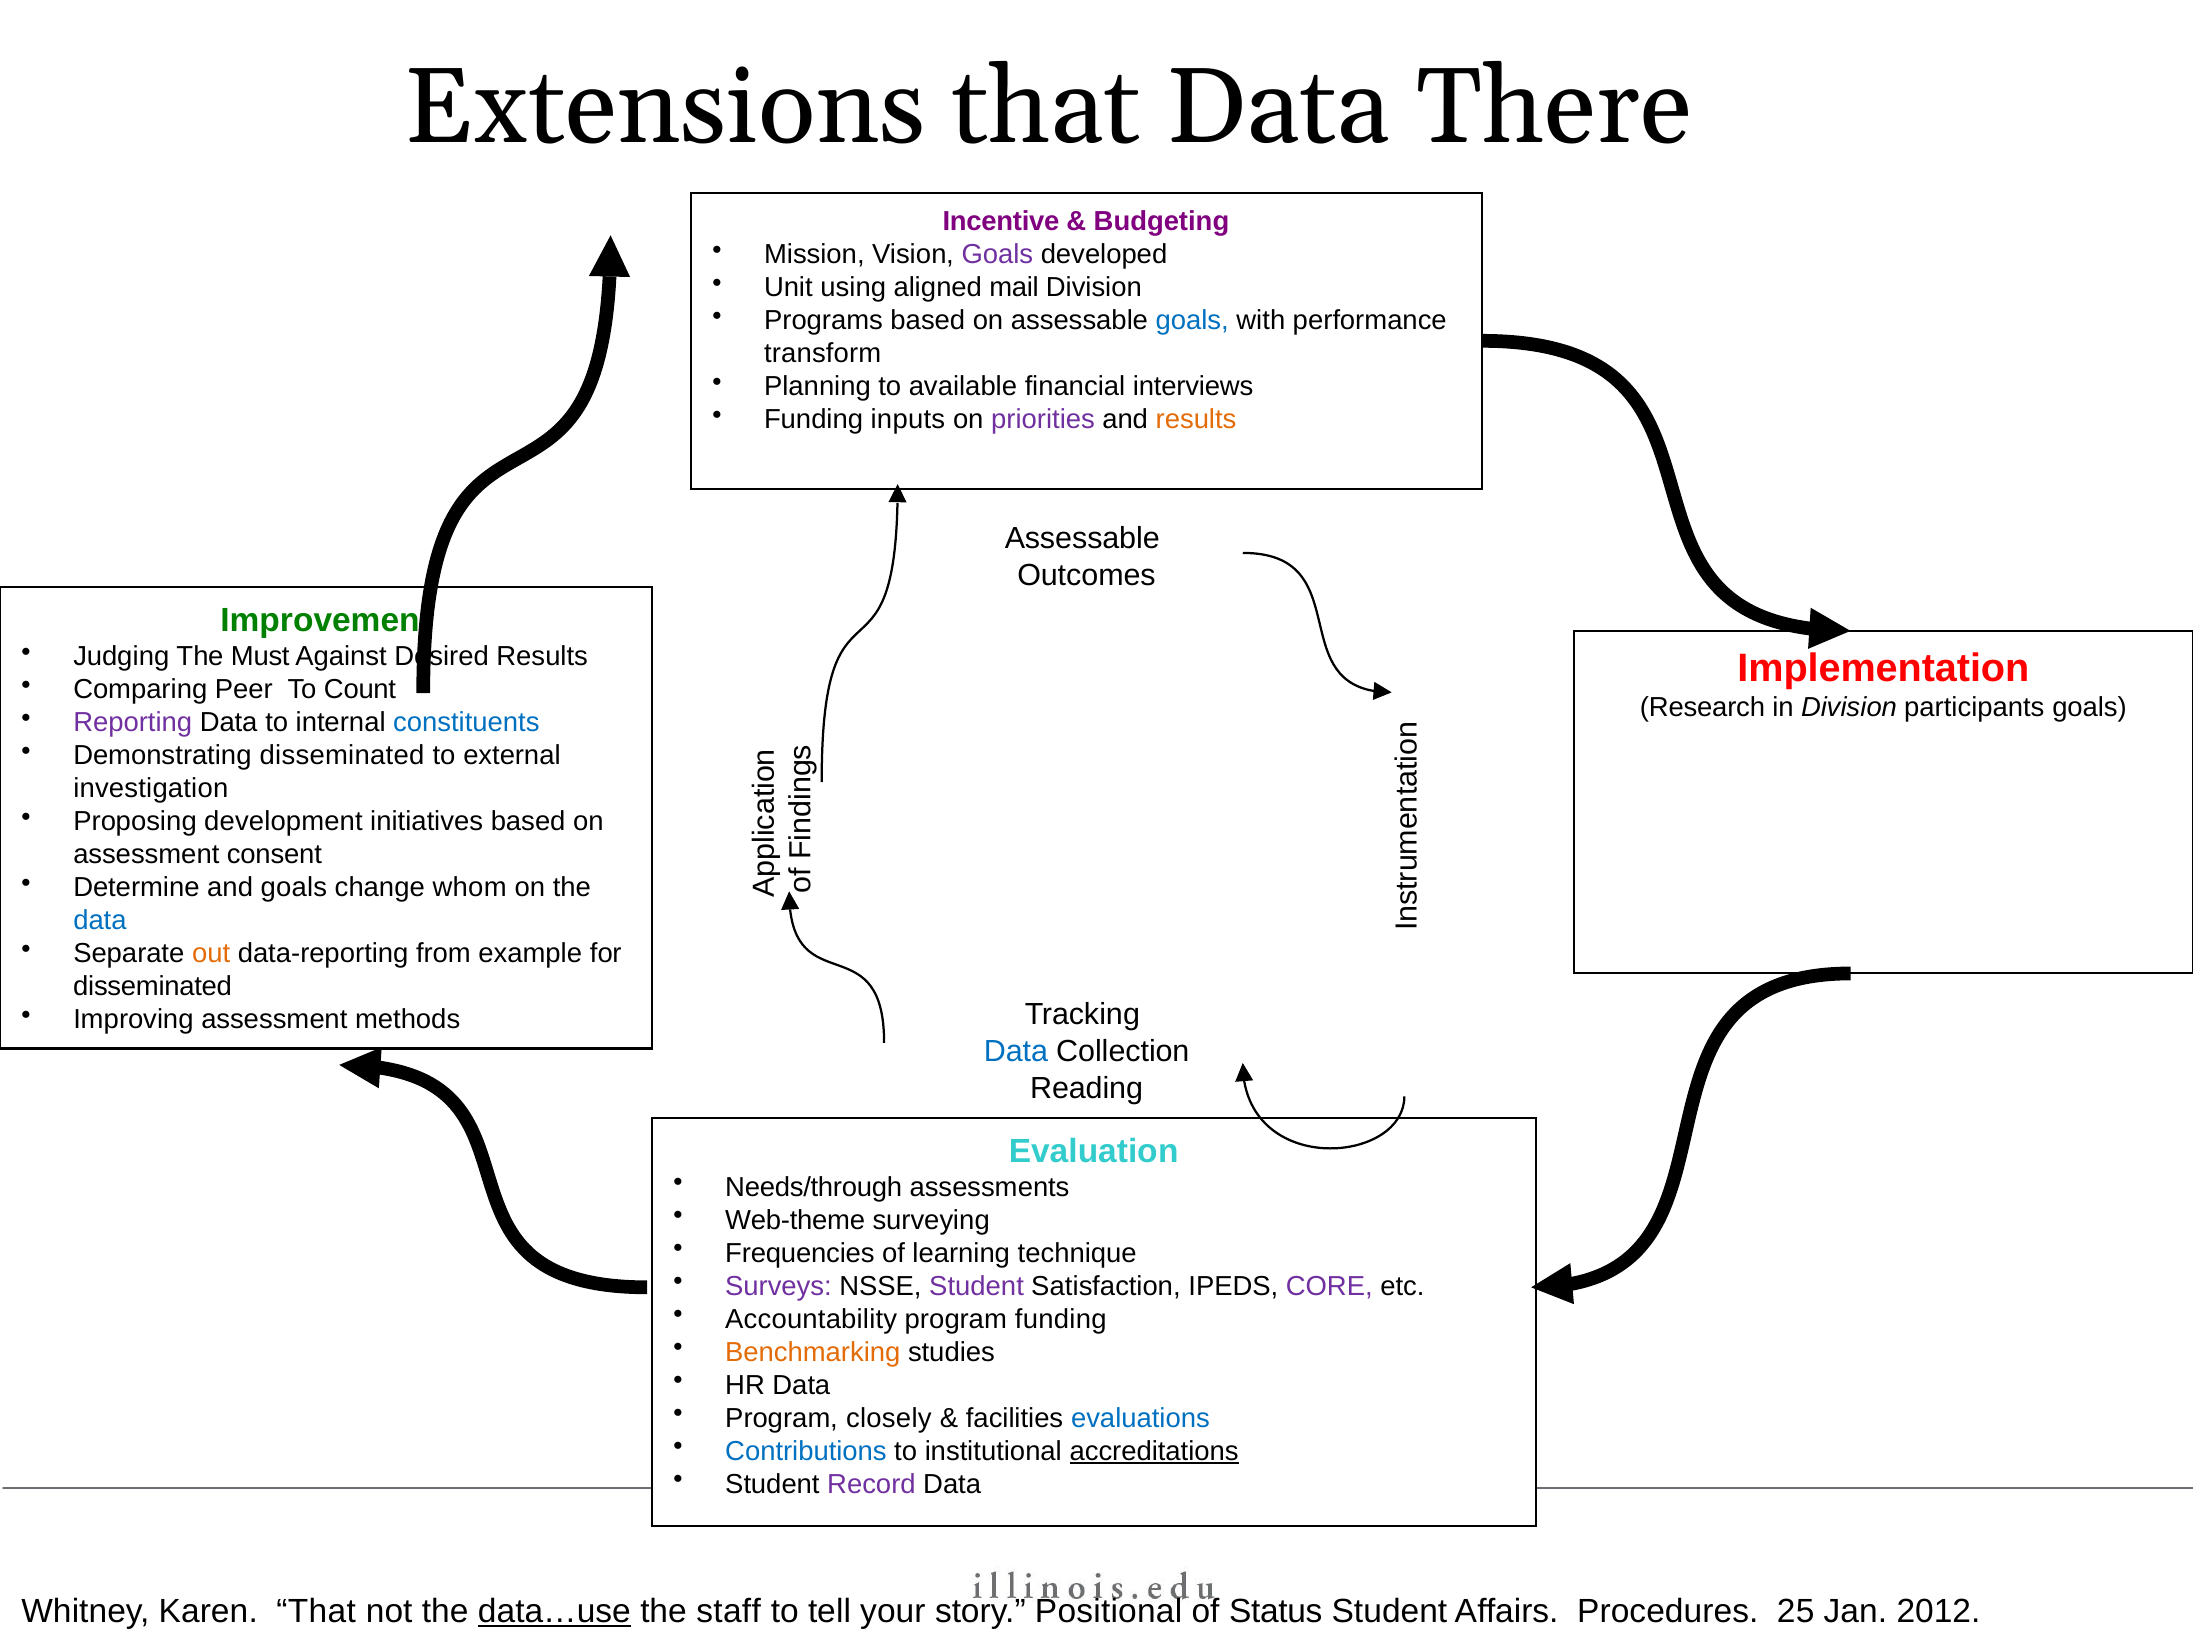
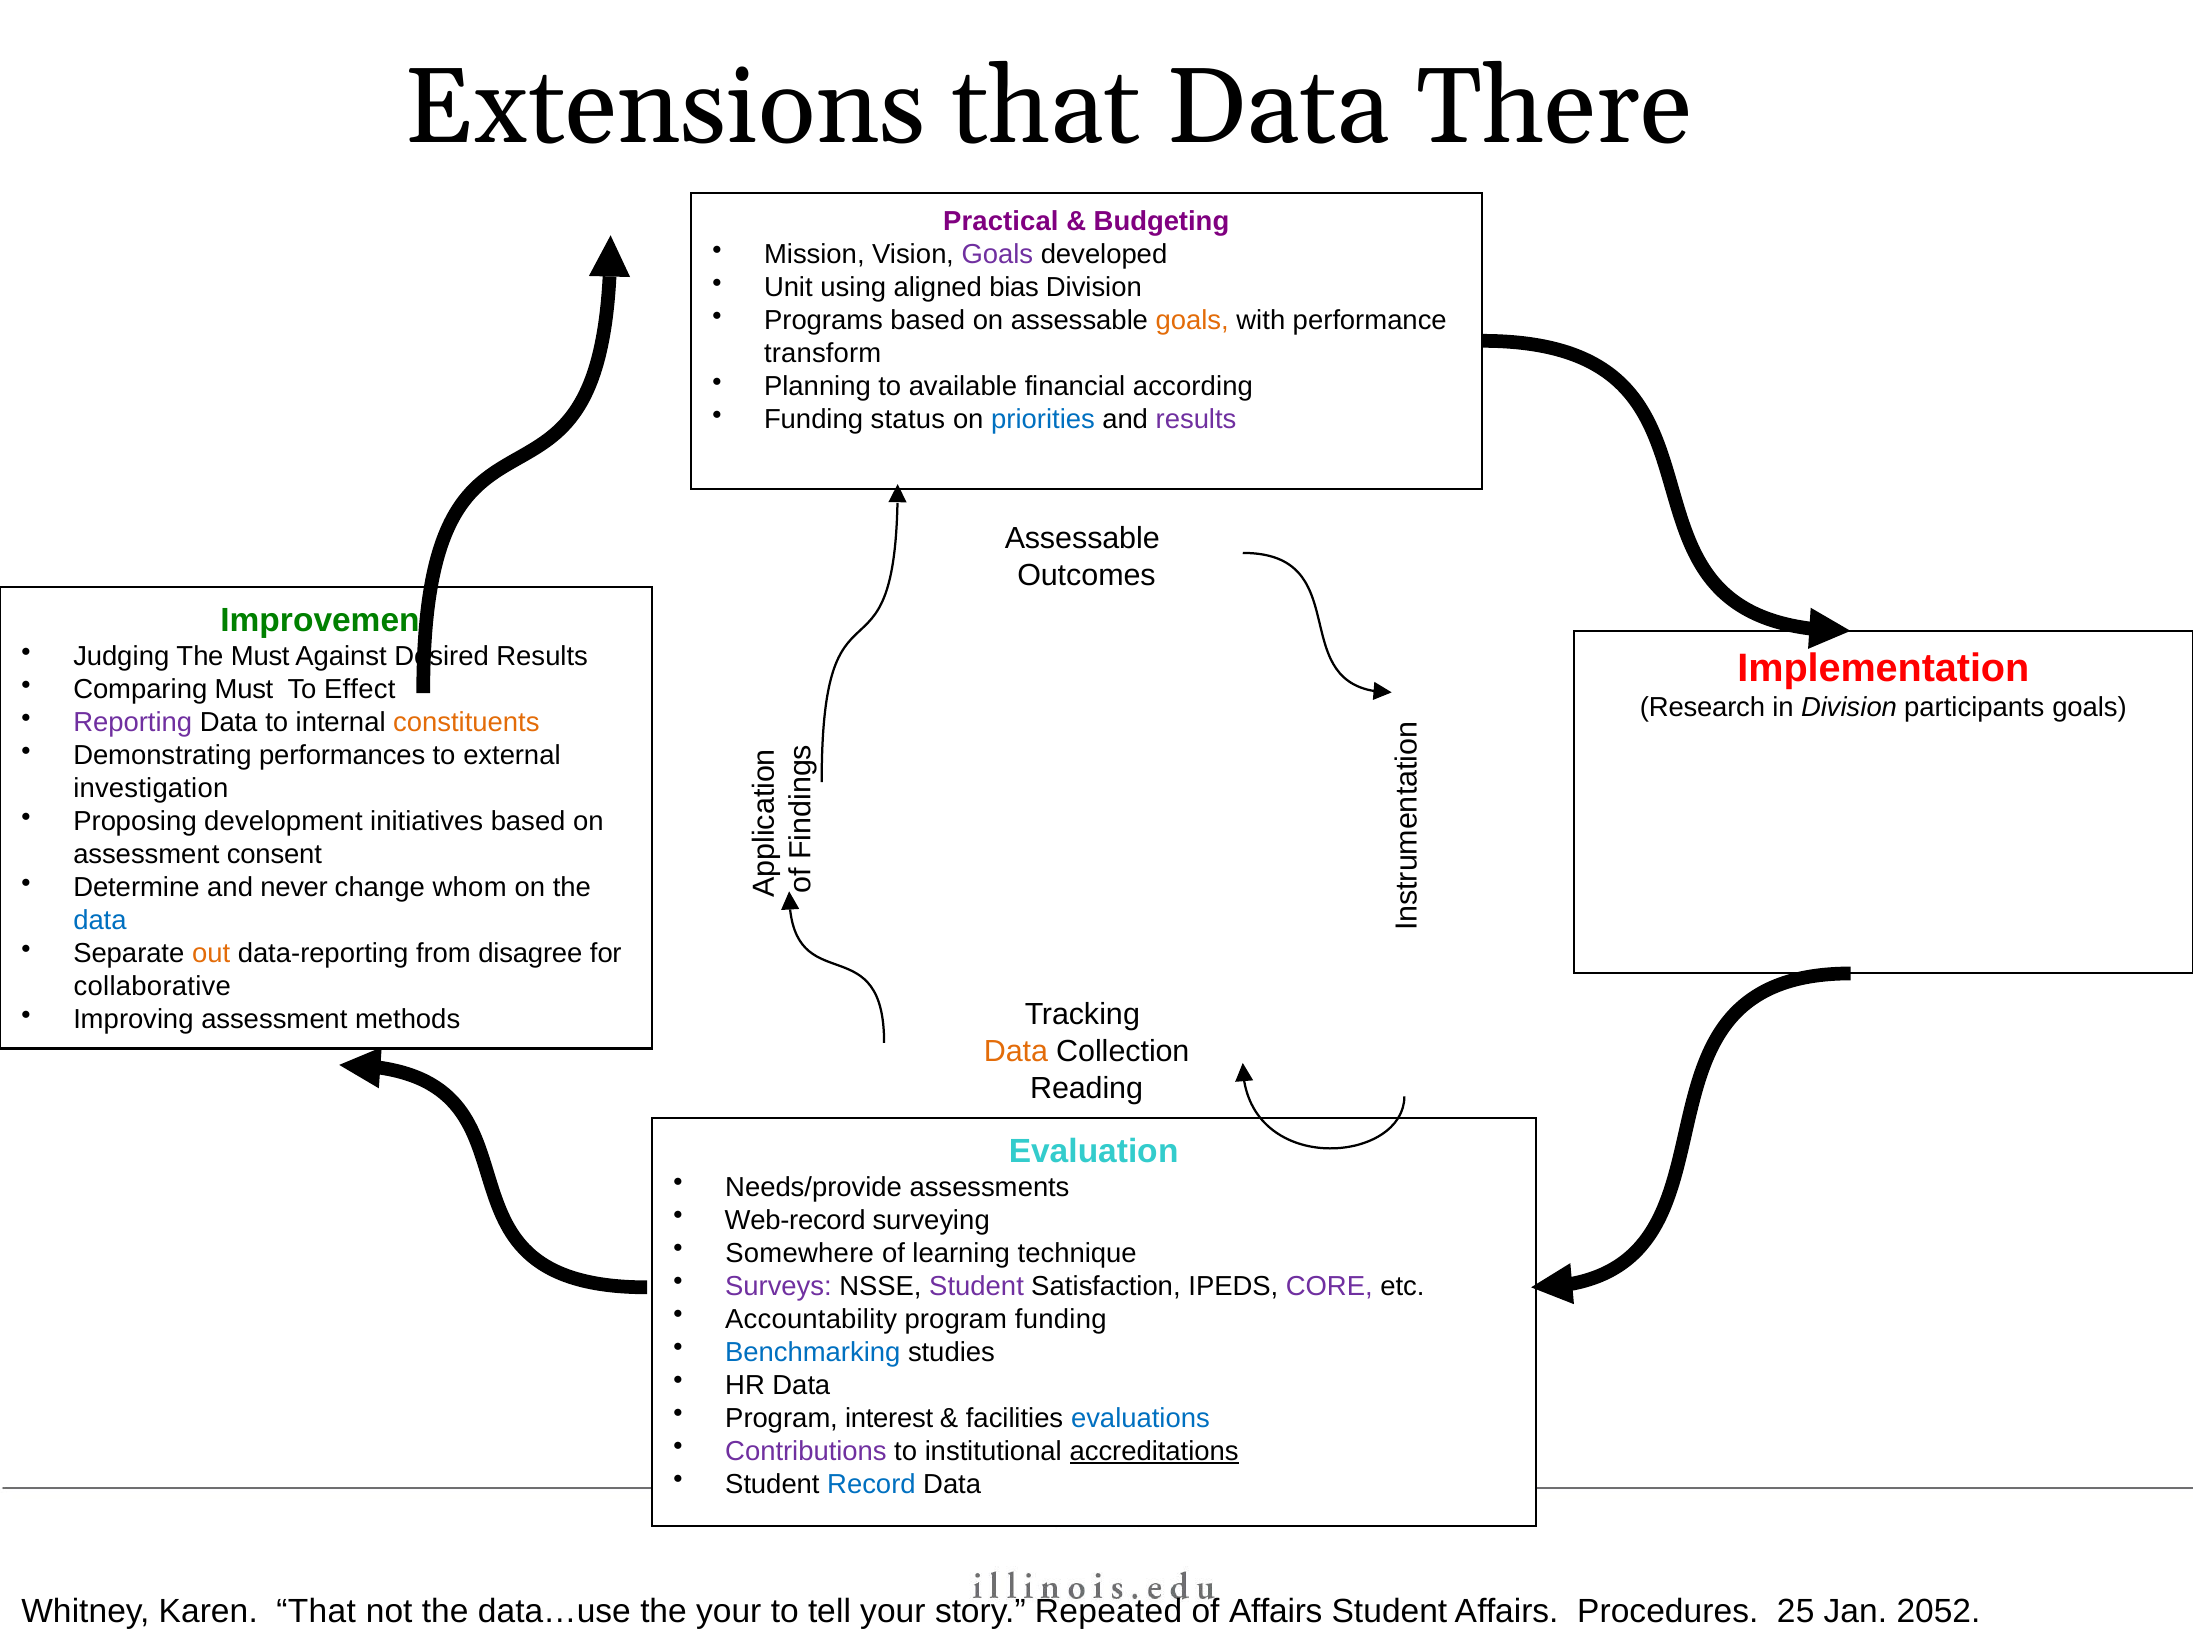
Incentive: Incentive -> Practical
mail: mail -> bias
goals at (1192, 321) colour: blue -> orange
interviews: interviews -> according
inputs: inputs -> status
priorities colour: purple -> blue
results at (1196, 420) colour: orange -> purple
Comparing Peer: Peer -> Must
Count: Count -> Effect
constituents colour: blue -> orange
Demonstrating disseminated: disseminated -> performances
and goals: goals -> never
example: example -> disagree
disseminated at (153, 987): disseminated -> collaborative
Data at (1016, 1051) colour: blue -> orange
Needs/through: Needs/through -> Needs/provide
Web-theme: Web-theme -> Web-record
Frequencies: Frequencies -> Somewhere
Benchmarking colour: orange -> blue
closely: closely -> interest
Contributions colour: blue -> purple
Record colour: purple -> blue
data…use underline: present -> none
the staff: staff -> your
Positional: Positional -> Repeated
of Status: Status -> Affairs
2012: 2012 -> 2052
